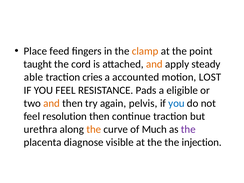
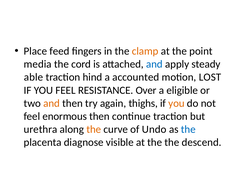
taught: taught -> media
and at (154, 64) colour: orange -> blue
cries: cries -> hind
Pads: Pads -> Over
pelvis: pelvis -> thighs
you at (176, 103) colour: blue -> orange
resolution: resolution -> enormous
Much: Much -> Undo
the at (188, 129) colour: purple -> blue
injection: injection -> descend
